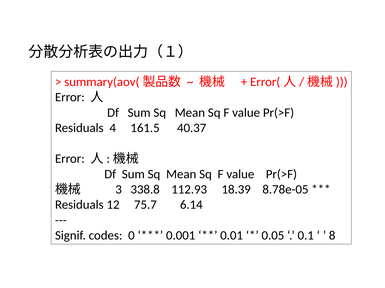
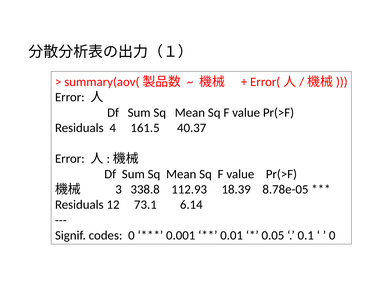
75.7: 75.7 -> 73.1
8 at (332, 236): 8 -> 0
